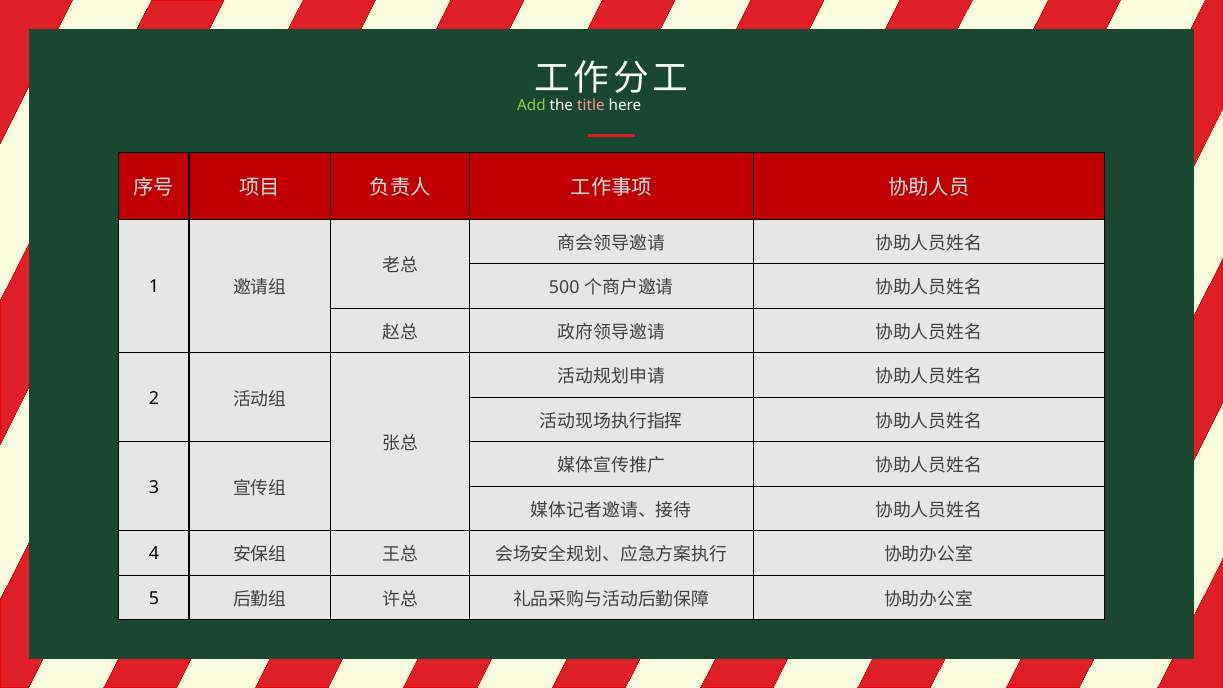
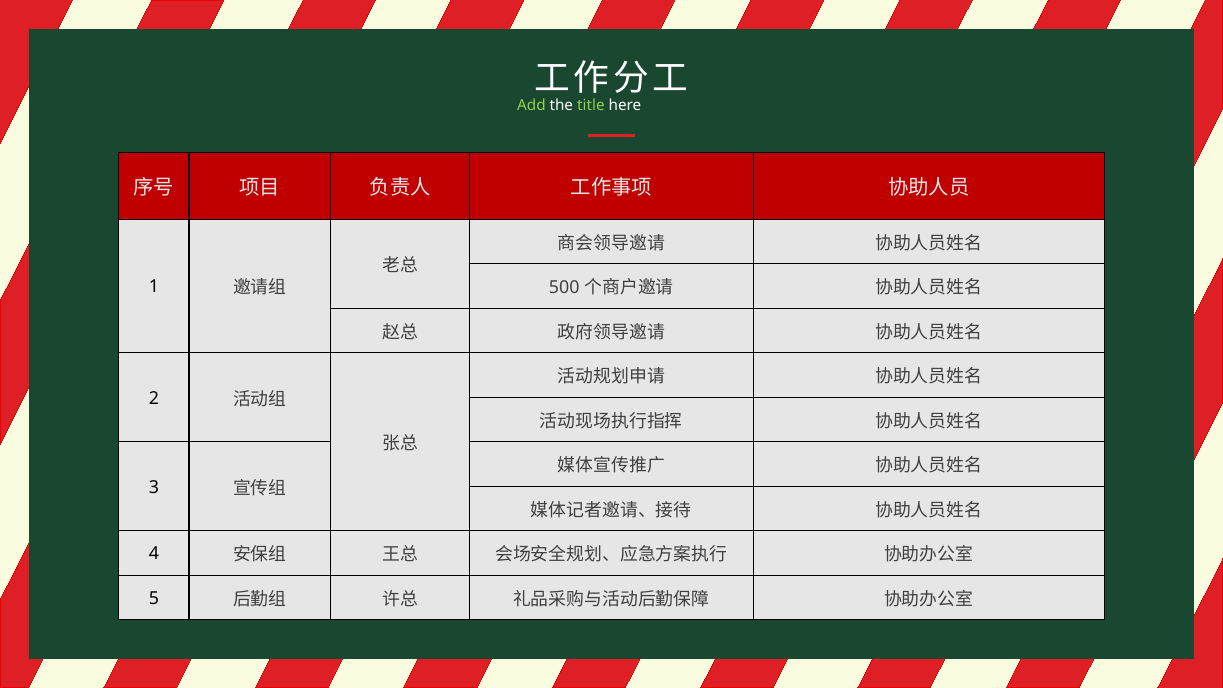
title colour: pink -> light green
